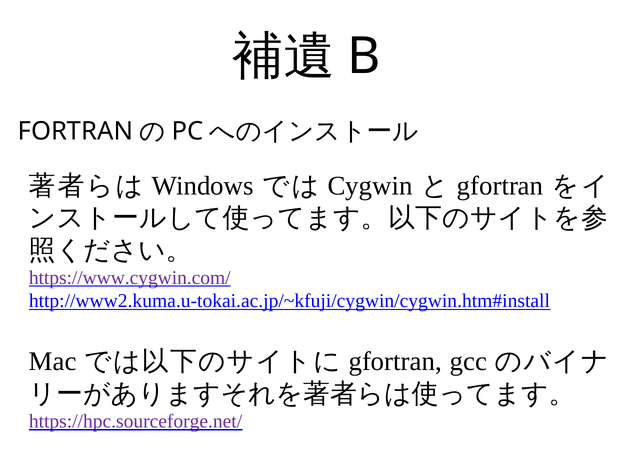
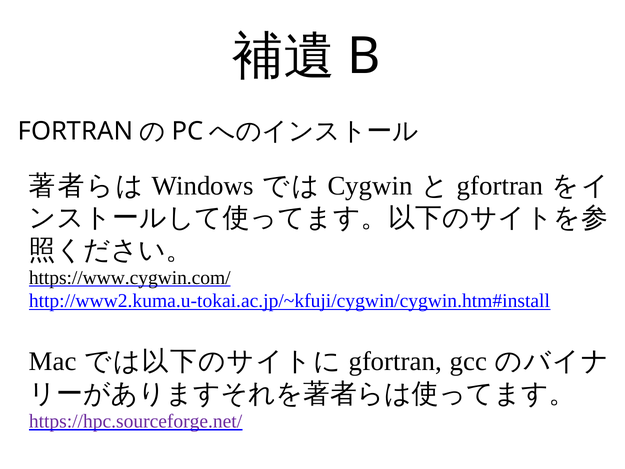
https://www.cygwin.com/ colour: purple -> black
